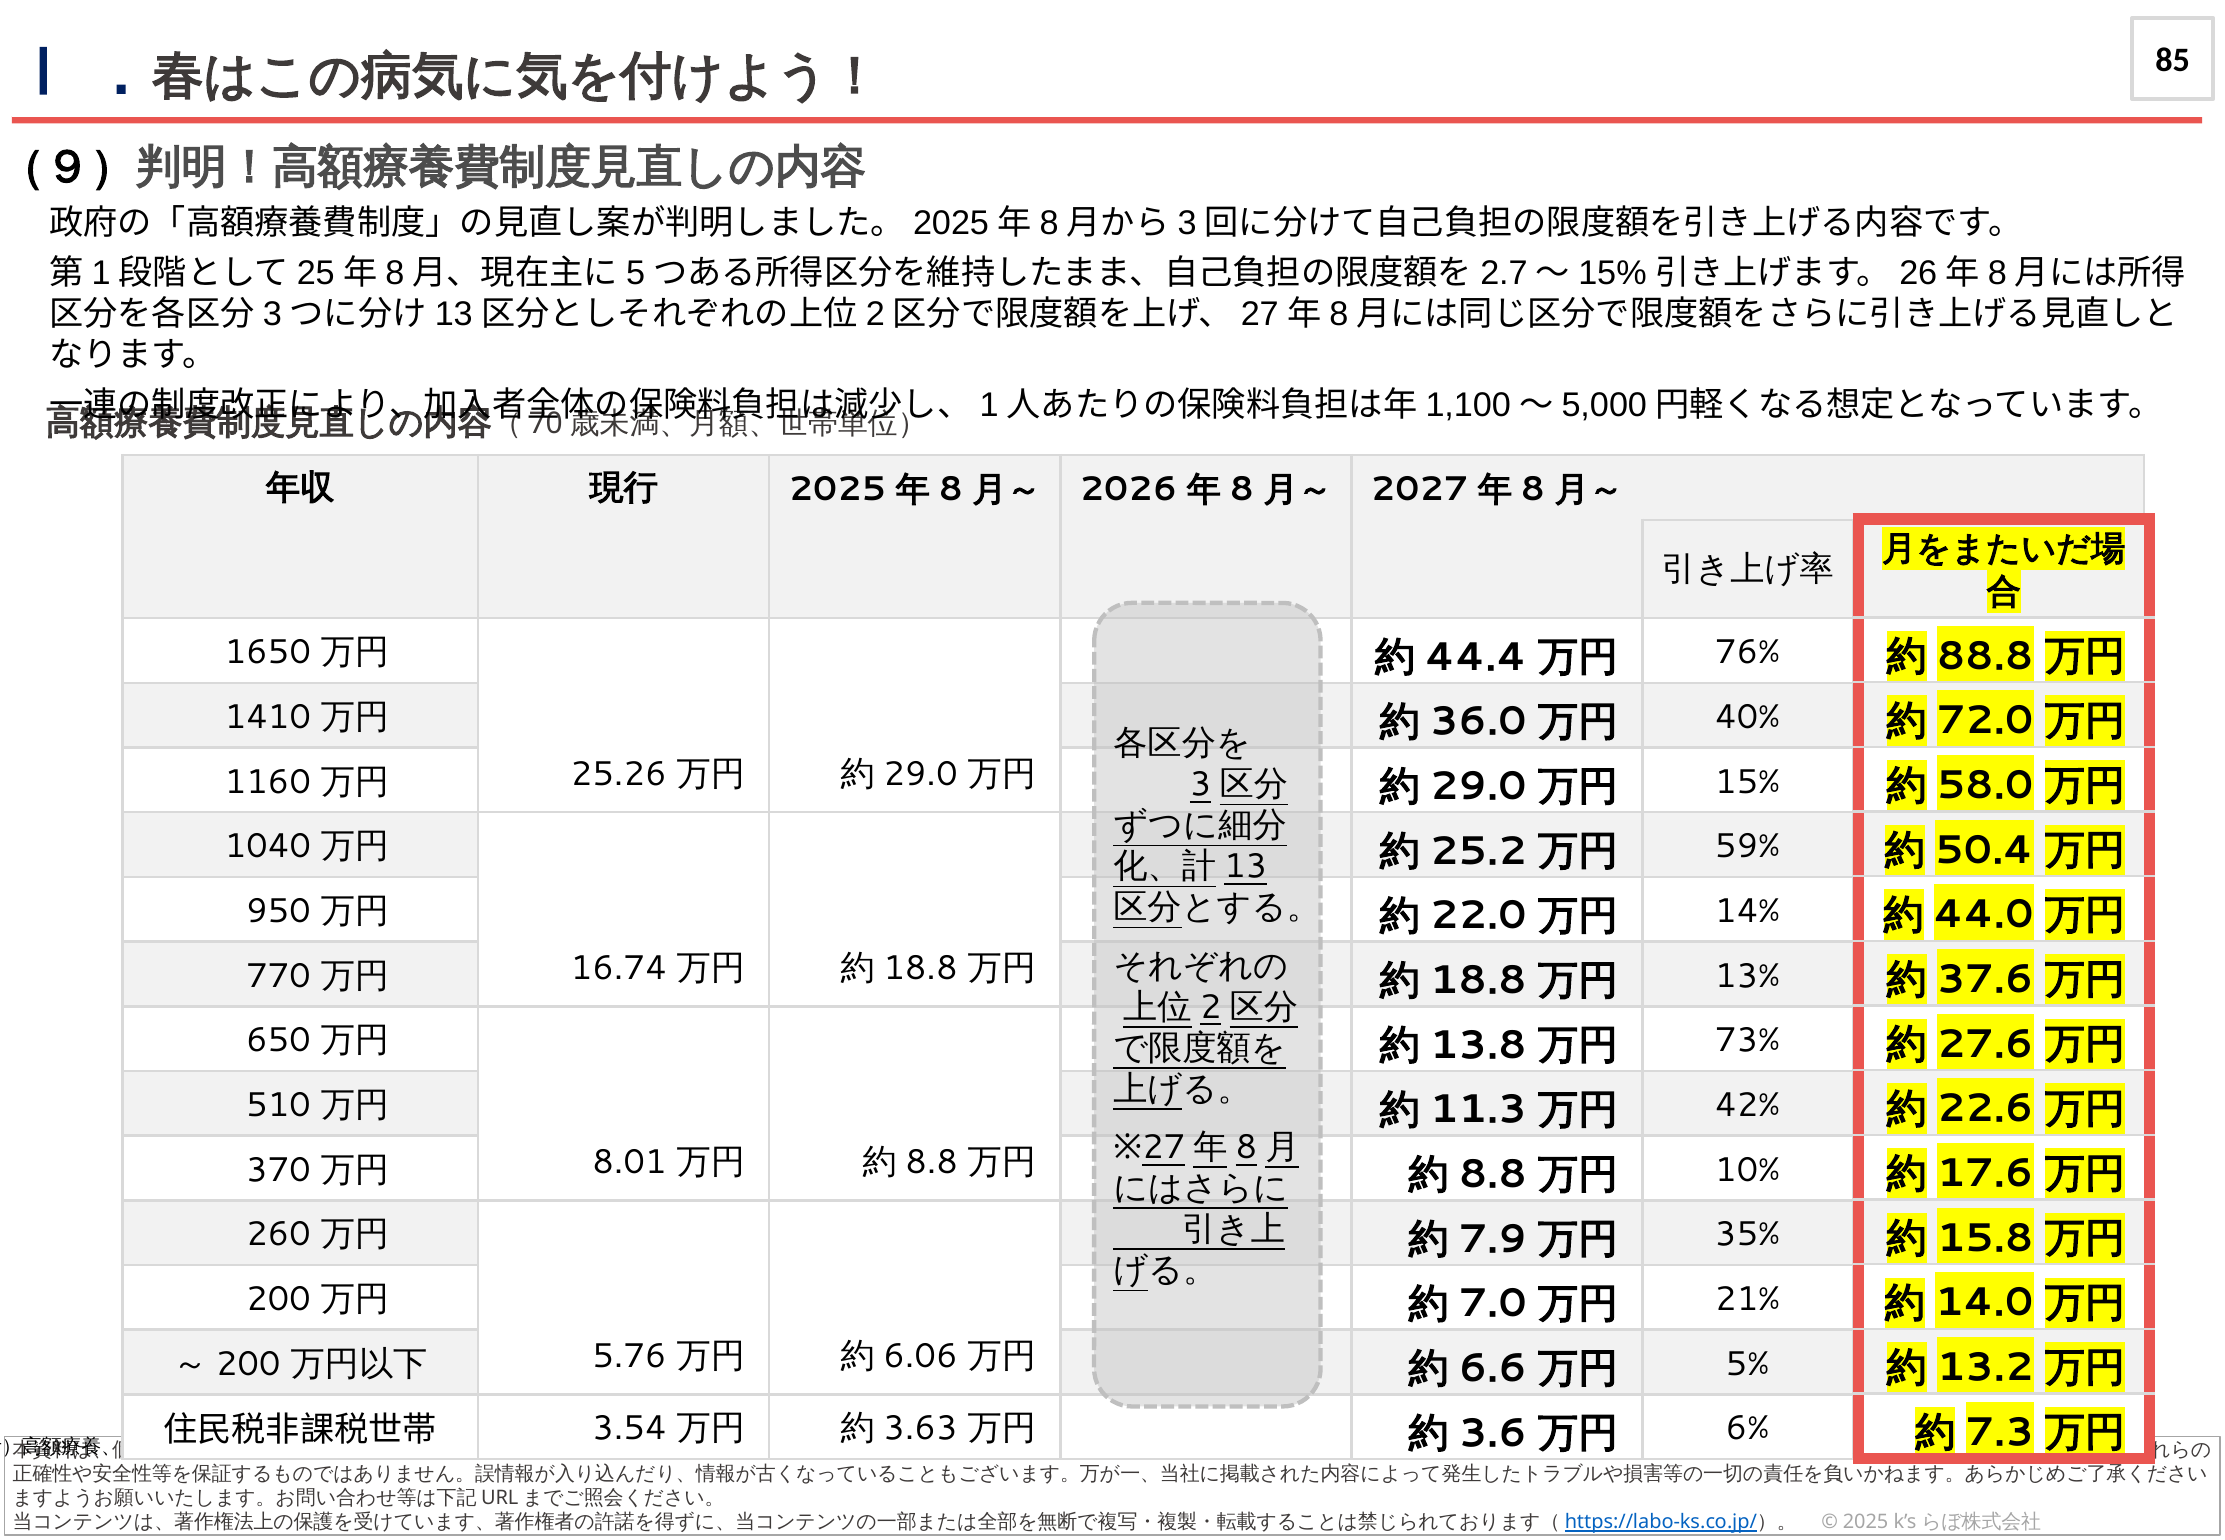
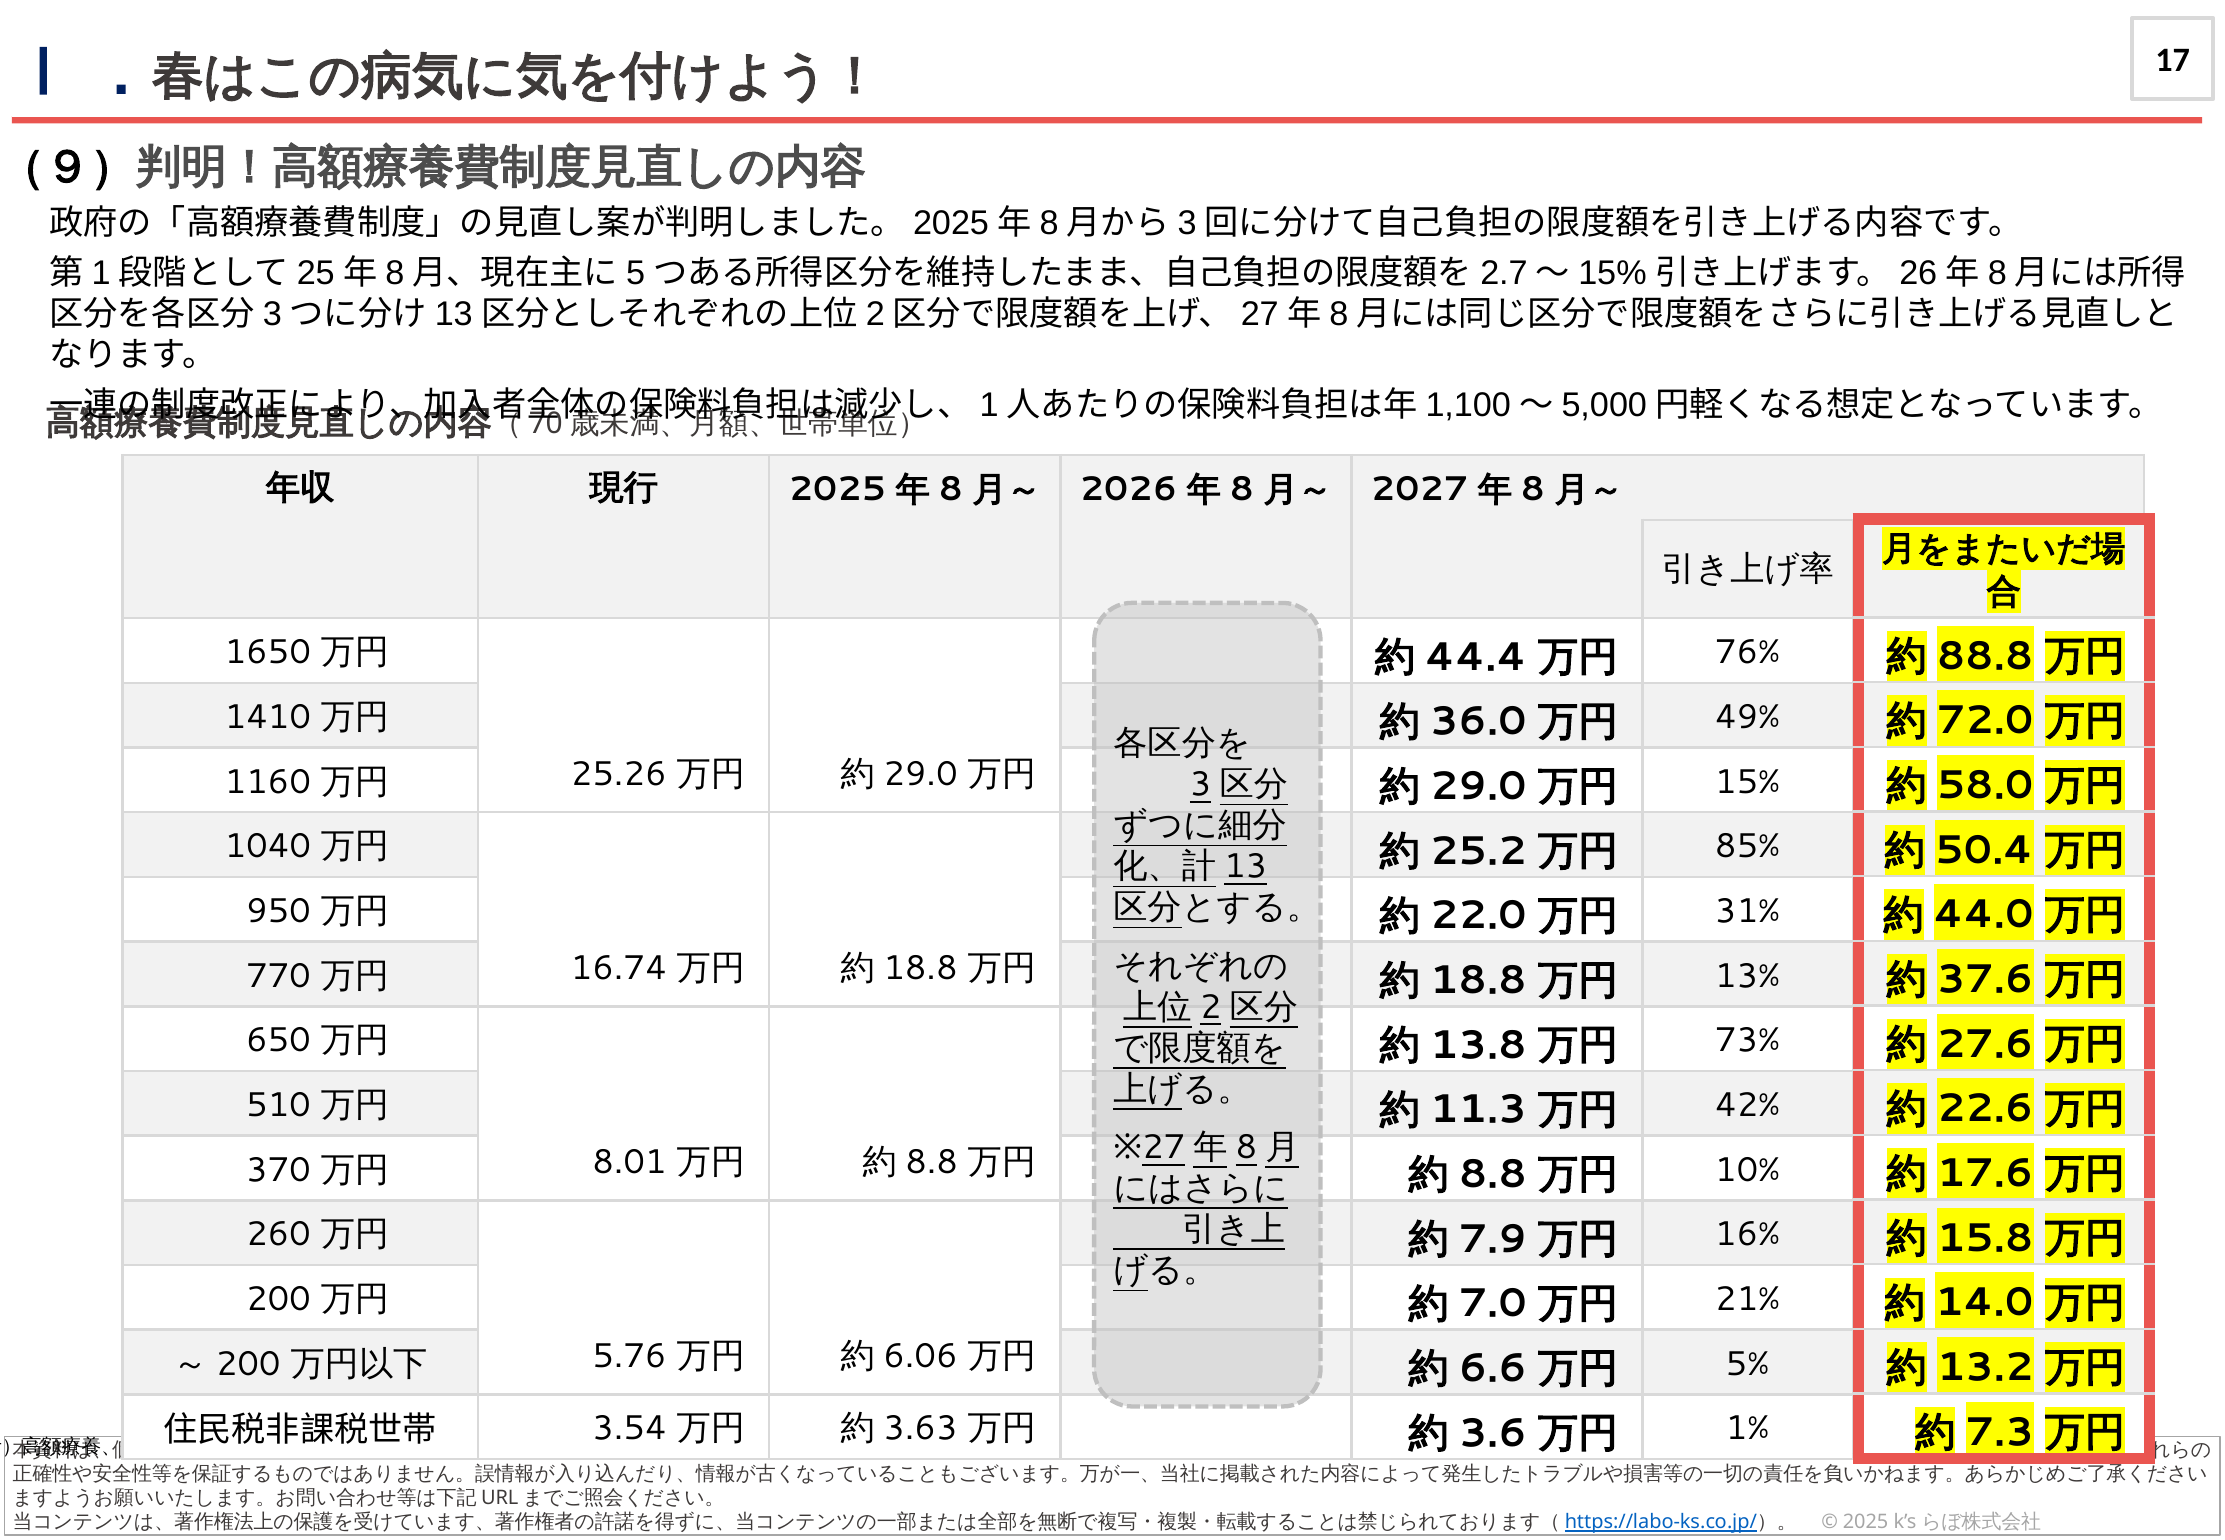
85: 85 -> 17
40%: 40% -> 49%
59%: 59% -> 85%
14%: 14% -> 31%
35%: 35% -> 16%
6%: 6% -> 1%
